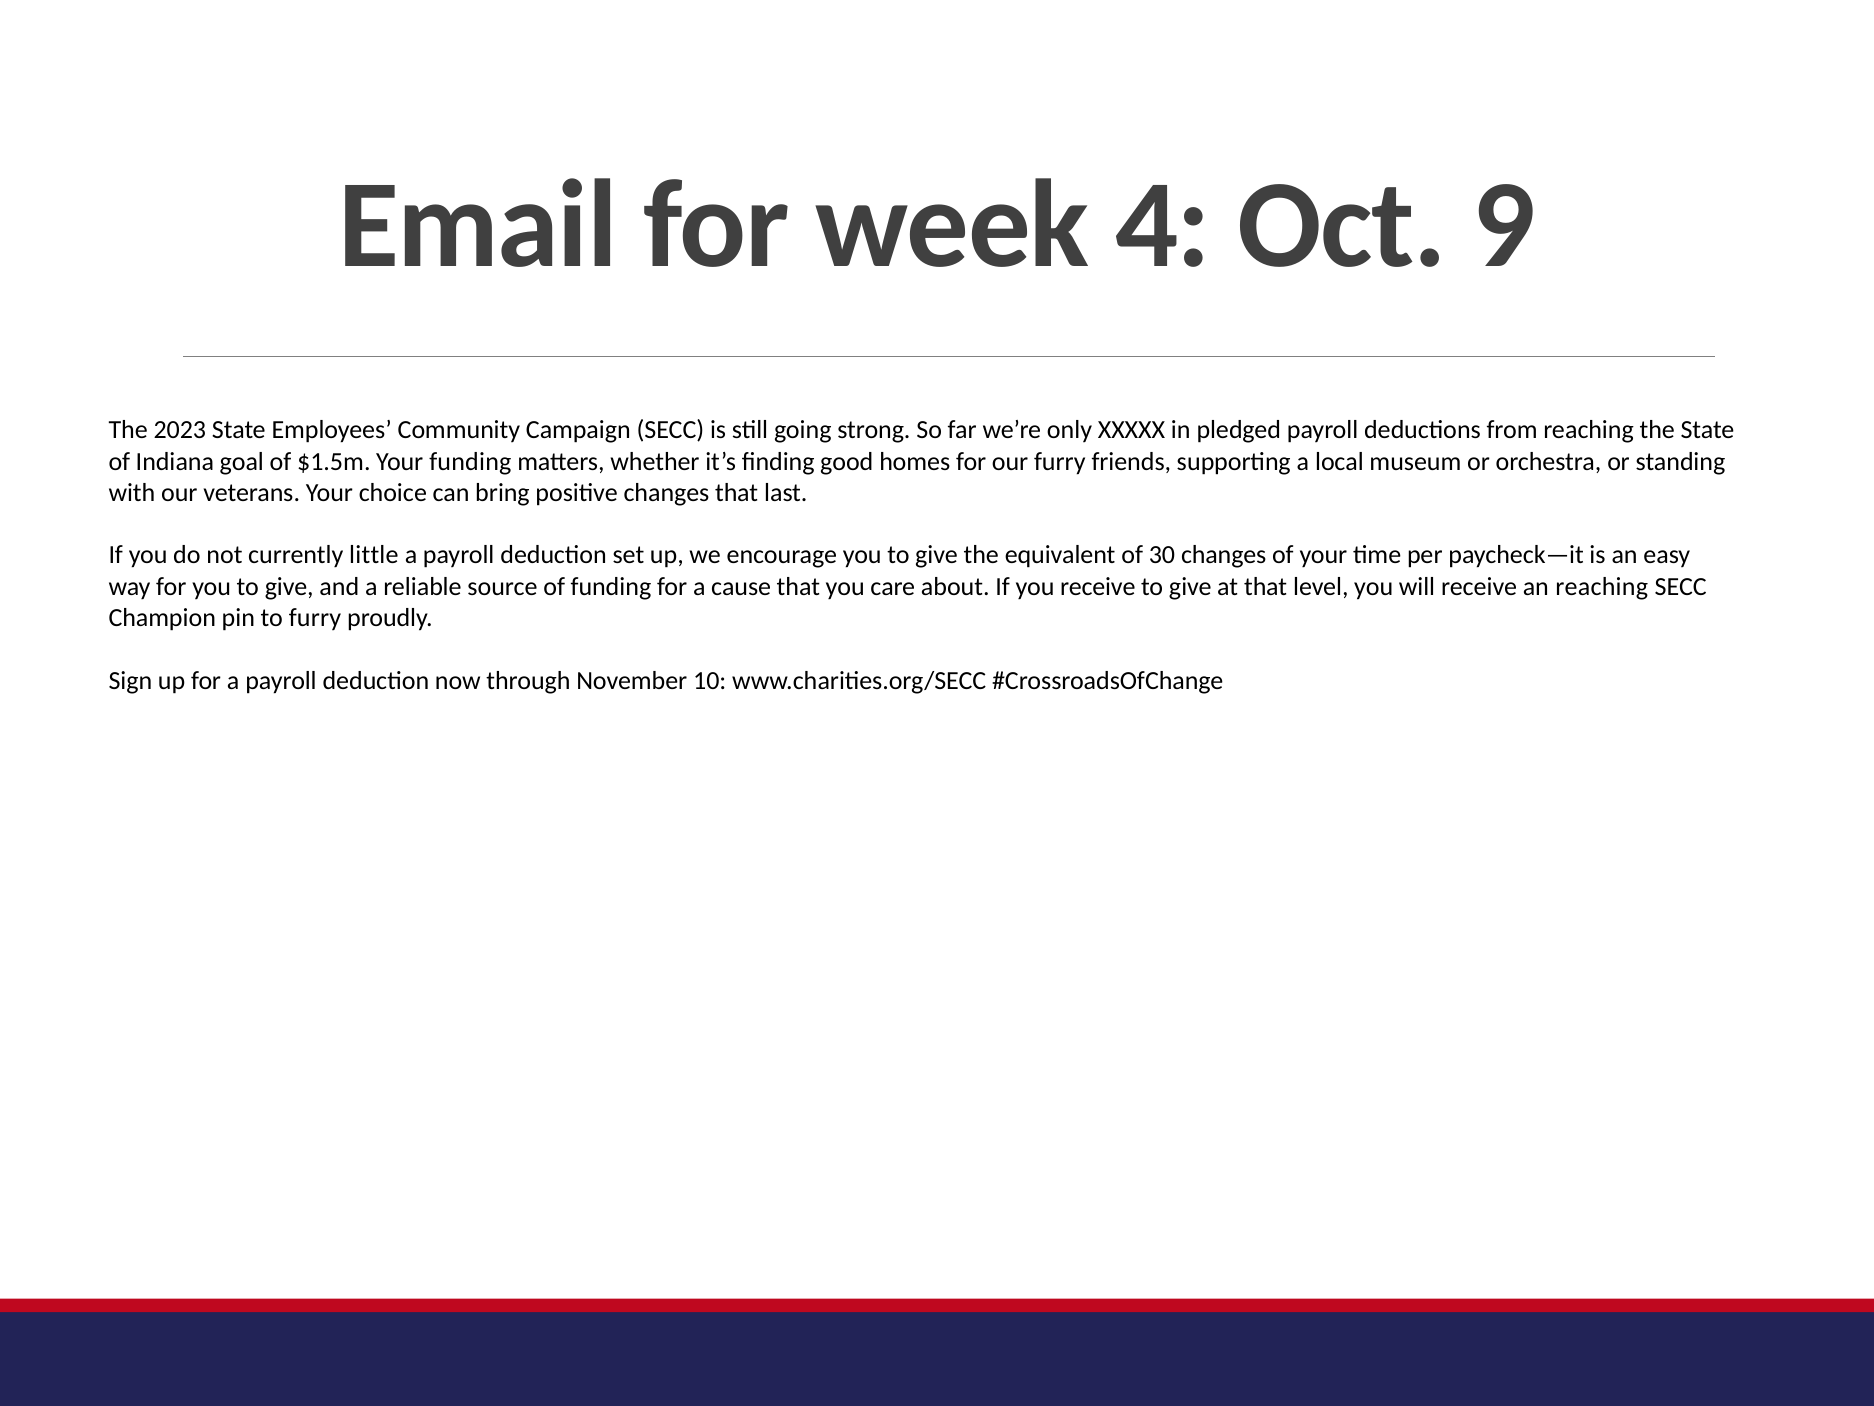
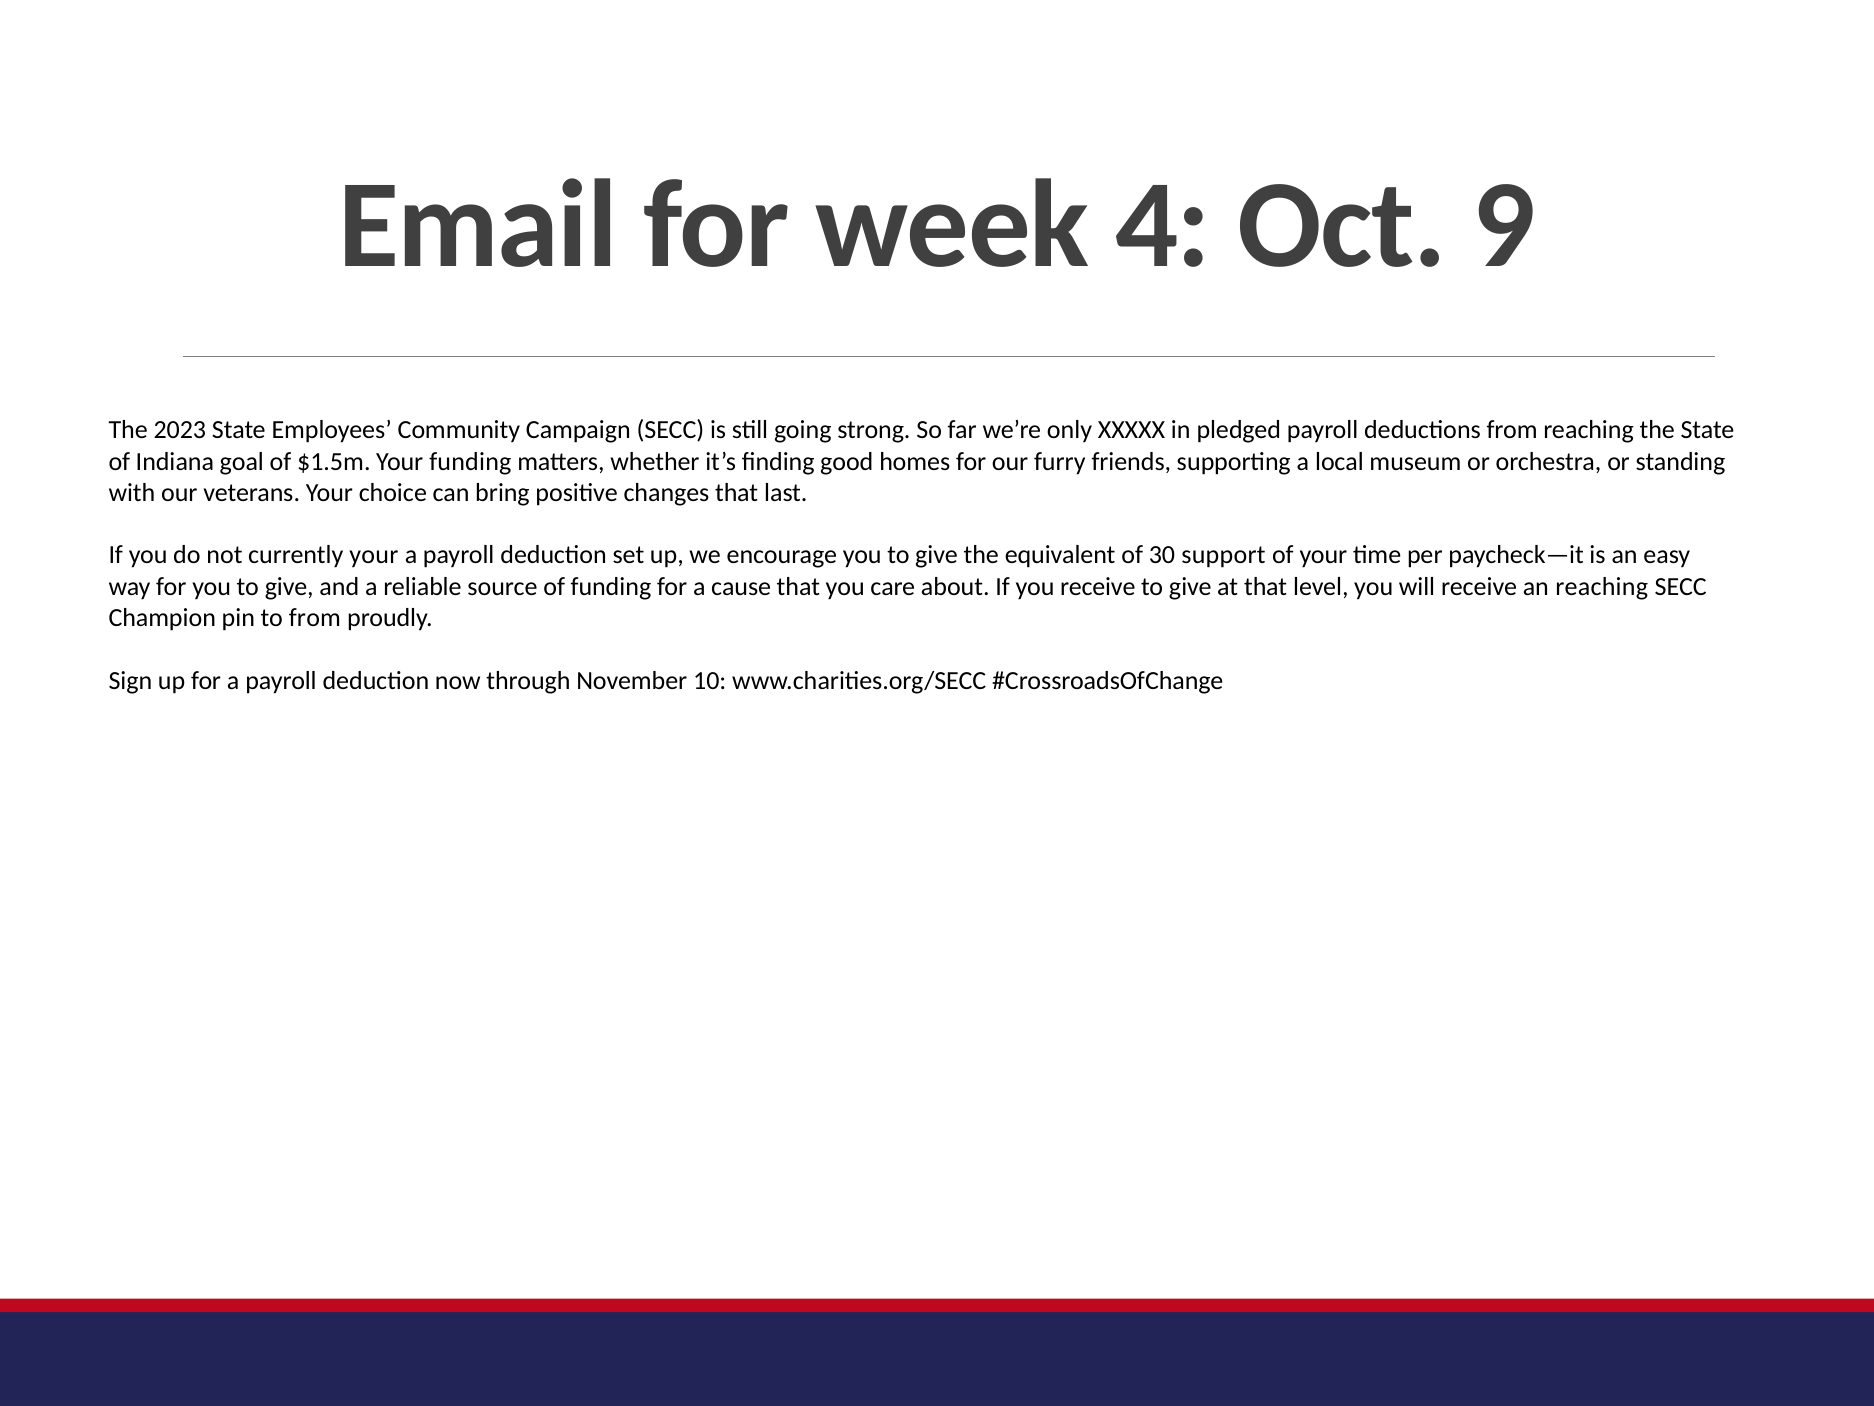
currently little: little -> your
30 changes: changes -> support
to furry: furry -> from
